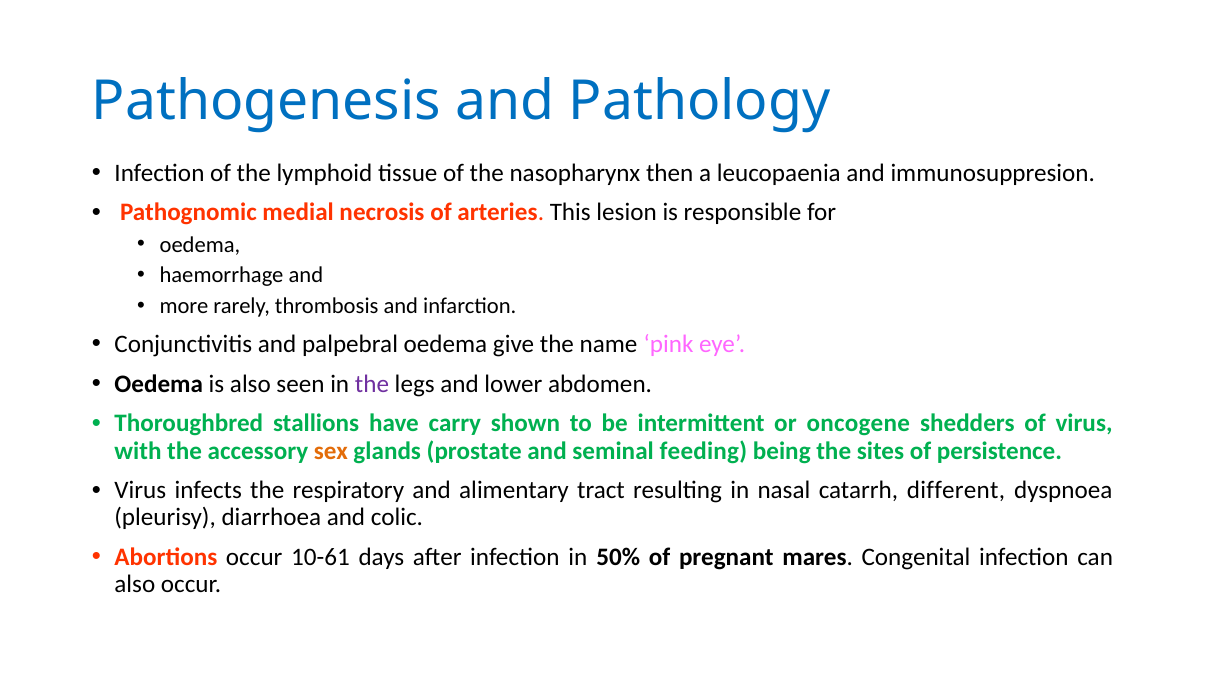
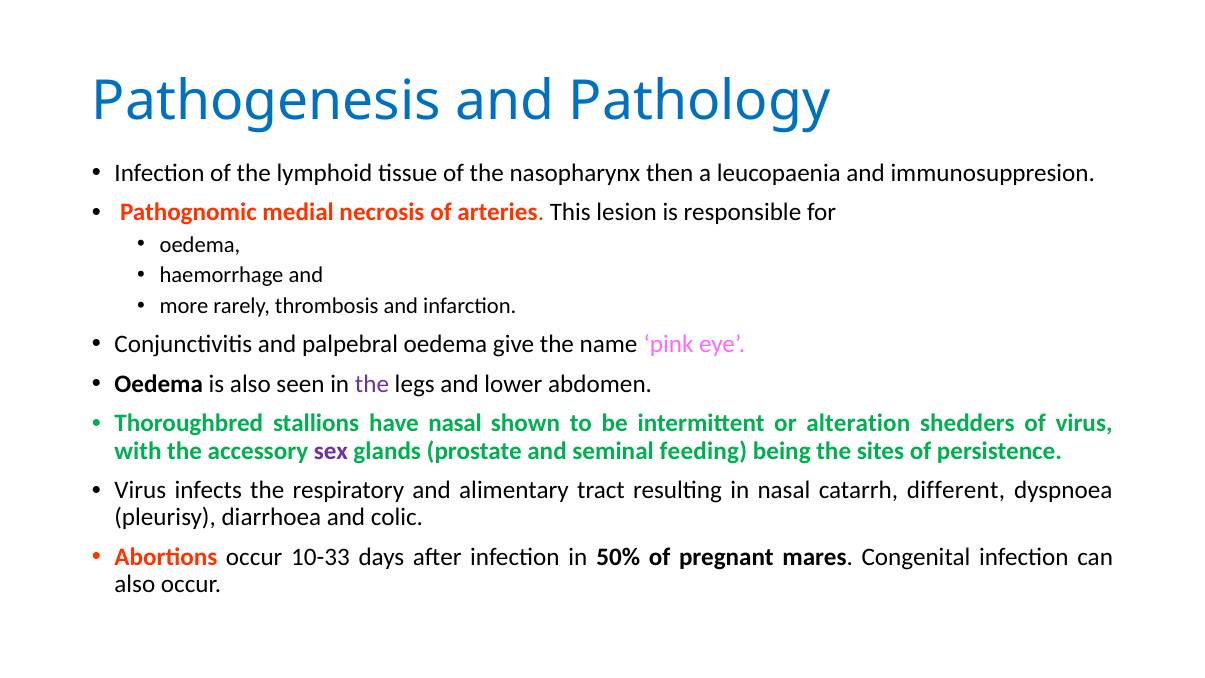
have carry: carry -> nasal
oncogene: oncogene -> alteration
sex colour: orange -> purple
10-61: 10-61 -> 10-33
